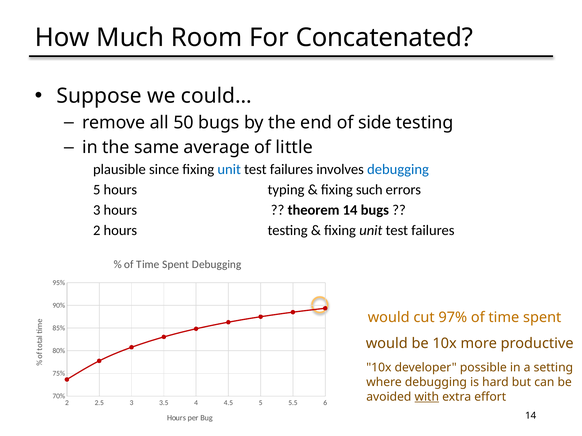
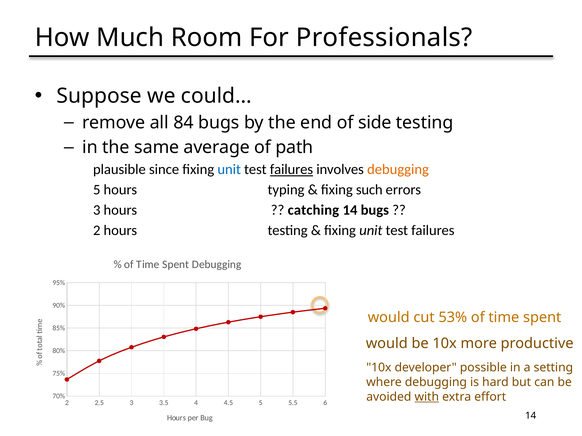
Concatenated: Concatenated -> Professionals
50: 50 -> 84
little: little -> path
failures at (291, 170) underline: none -> present
debugging at (398, 170) colour: blue -> orange
theorem: theorem -> catching
97%: 97% -> 53%
